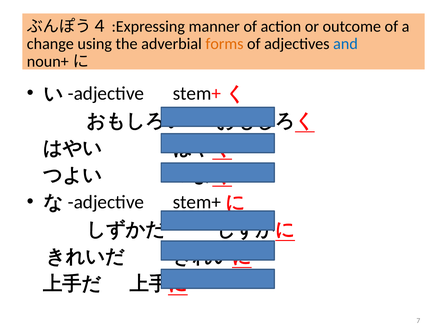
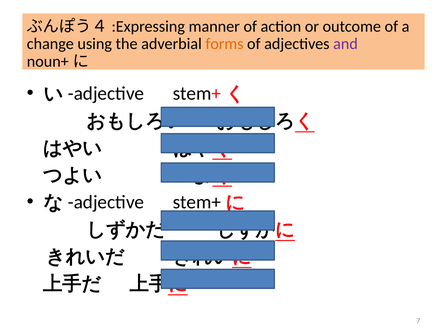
and colour: blue -> purple
